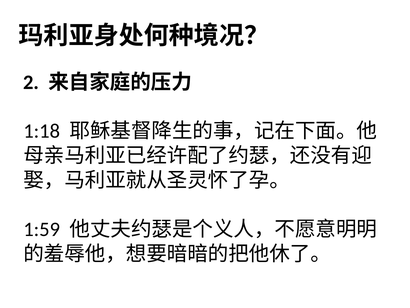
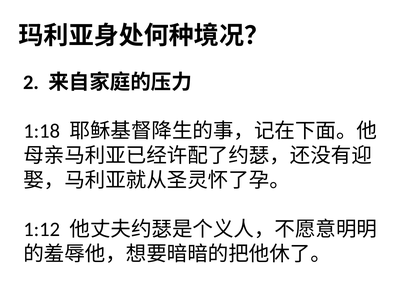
1:59: 1:59 -> 1:12
